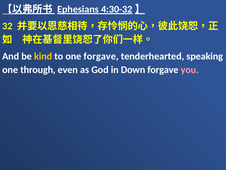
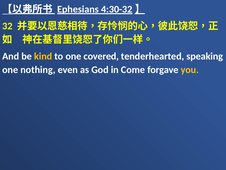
one forgave: forgave -> covered
through: through -> nothing
Down: Down -> Come
you colour: pink -> yellow
